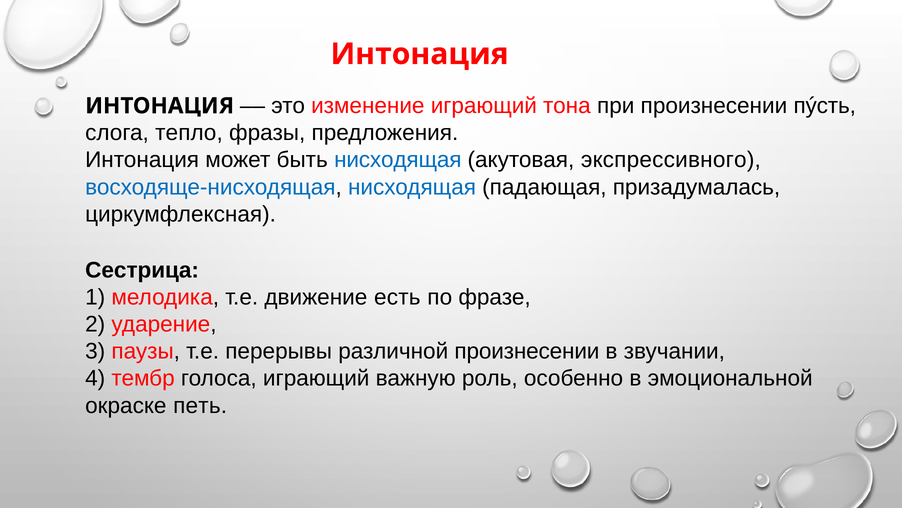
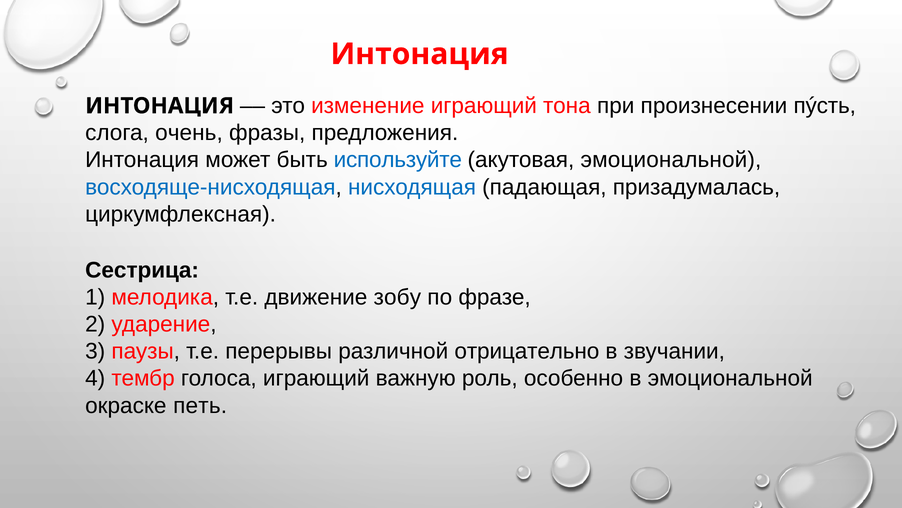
тепло: тепло -> очень
быть нисходящая: нисходящая -> используйте
акутовая экспрессивного: экспрессивного -> эмоциональной
есть: есть -> зобу
различной произнесении: произнесении -> отрицательно
